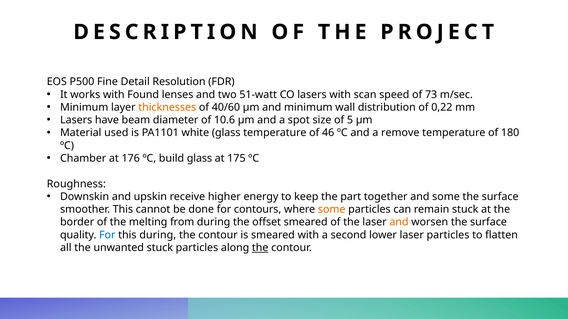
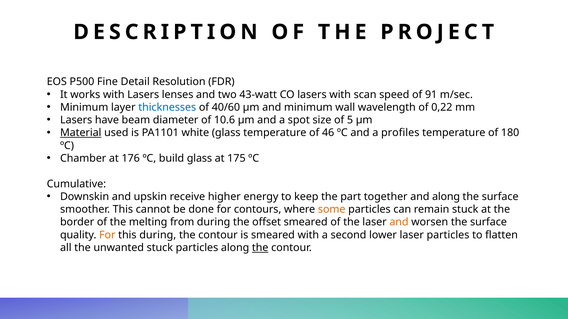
with Found: Found -> Lasers
51-watt: 51-watt -> 43-watt
73: 73 -> 91
thicknesses colour: orange -> blue
distribution: distribution -> wavelength
Material underline: none -> present
remove: remove -> profiles
Roughness: Roughness -> Cumulative
and some: some -> along
For at (107, 235) colour: blue -> orange
